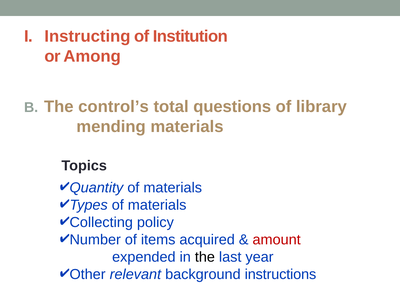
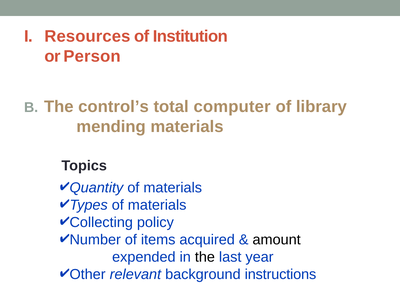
Instructing: Instructing -> Resources
Among: Among -> Person
questions: questions -> computer
amount colour: red -> black
